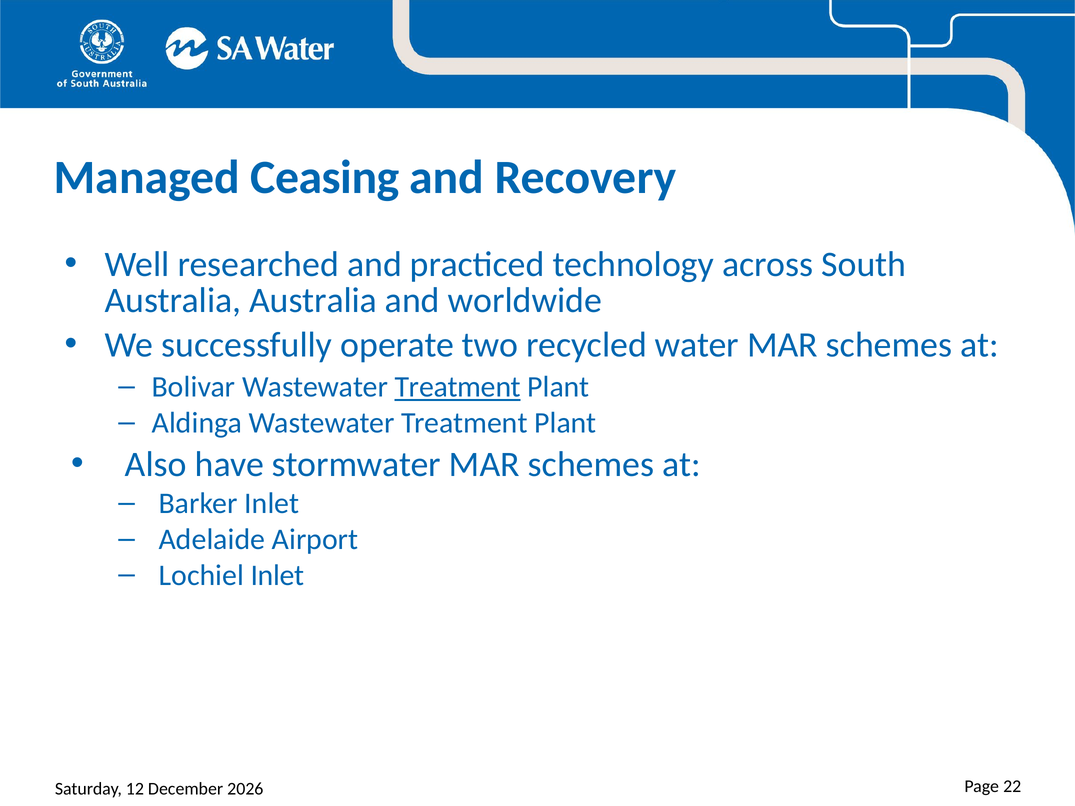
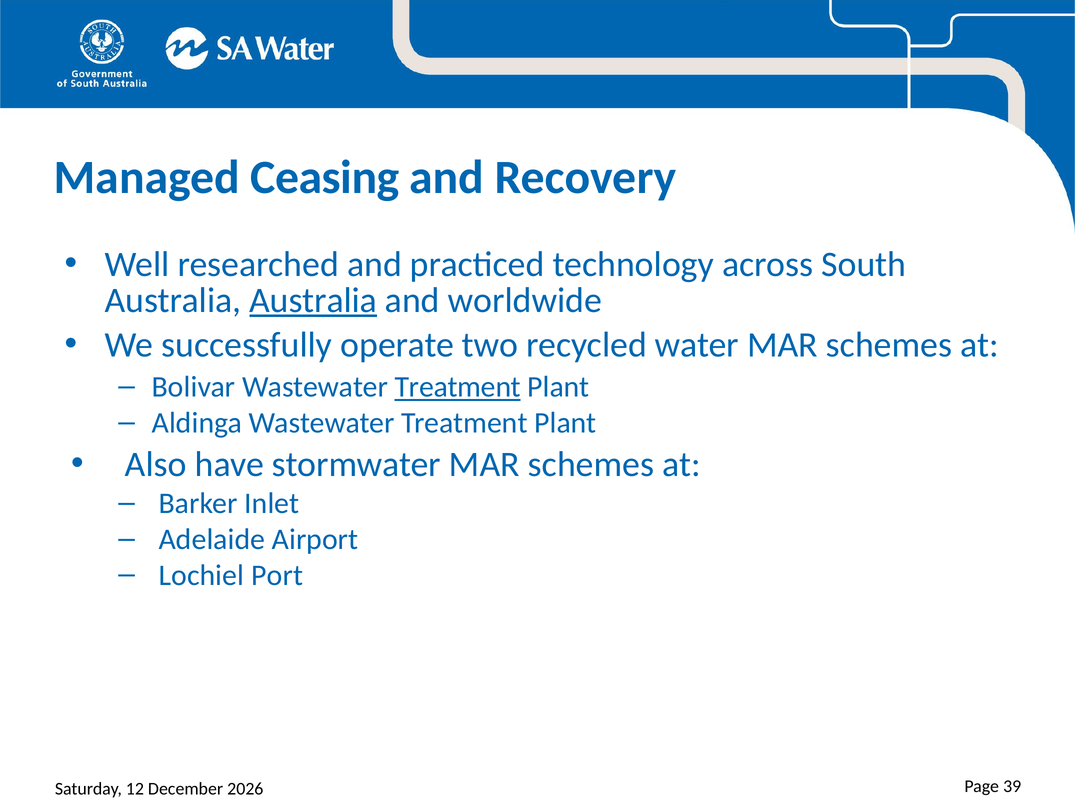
Australia at (313, 300) underline: none -> present
Lochiel Inlet: Inlet -> Port
22: 22 -> 39
